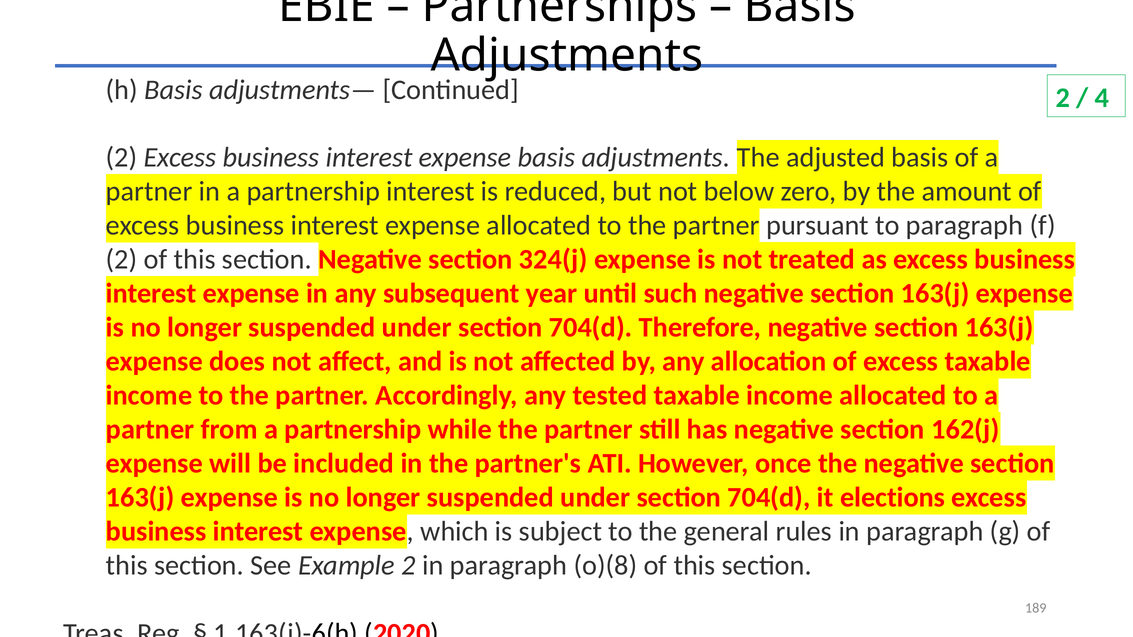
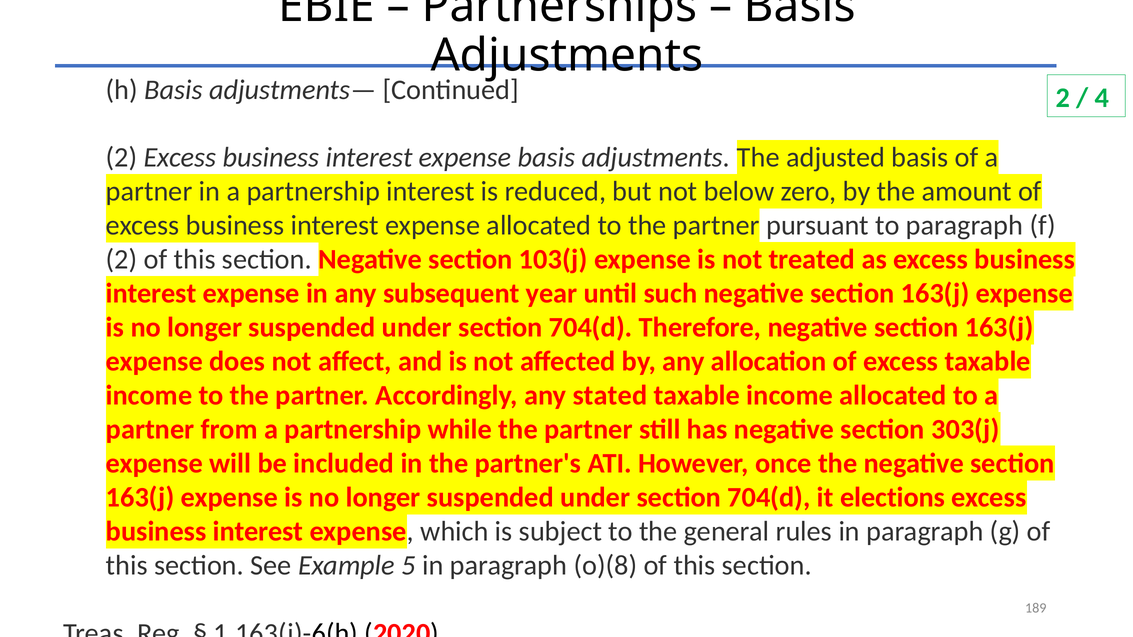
324(j: 324(j -> 103(j
tested: tested -> stated
162(j: 162(j -> 303(j
Example 2: 2 -> 5
